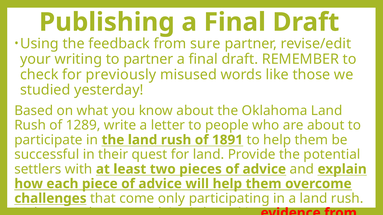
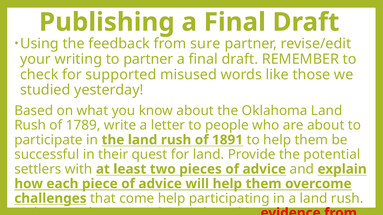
previously: previously -> supported
1289: 1289 -> 1789
come only: only -> help
